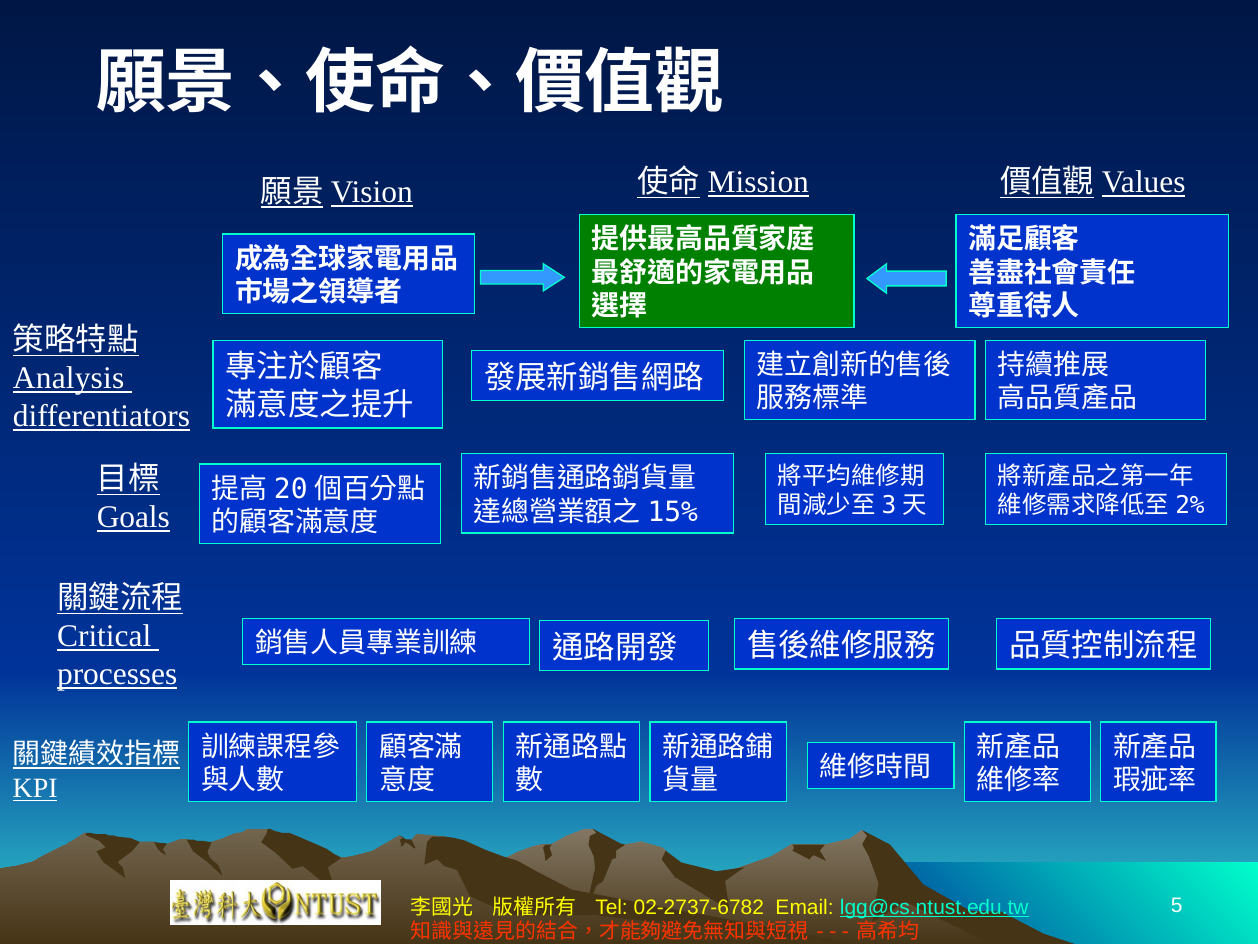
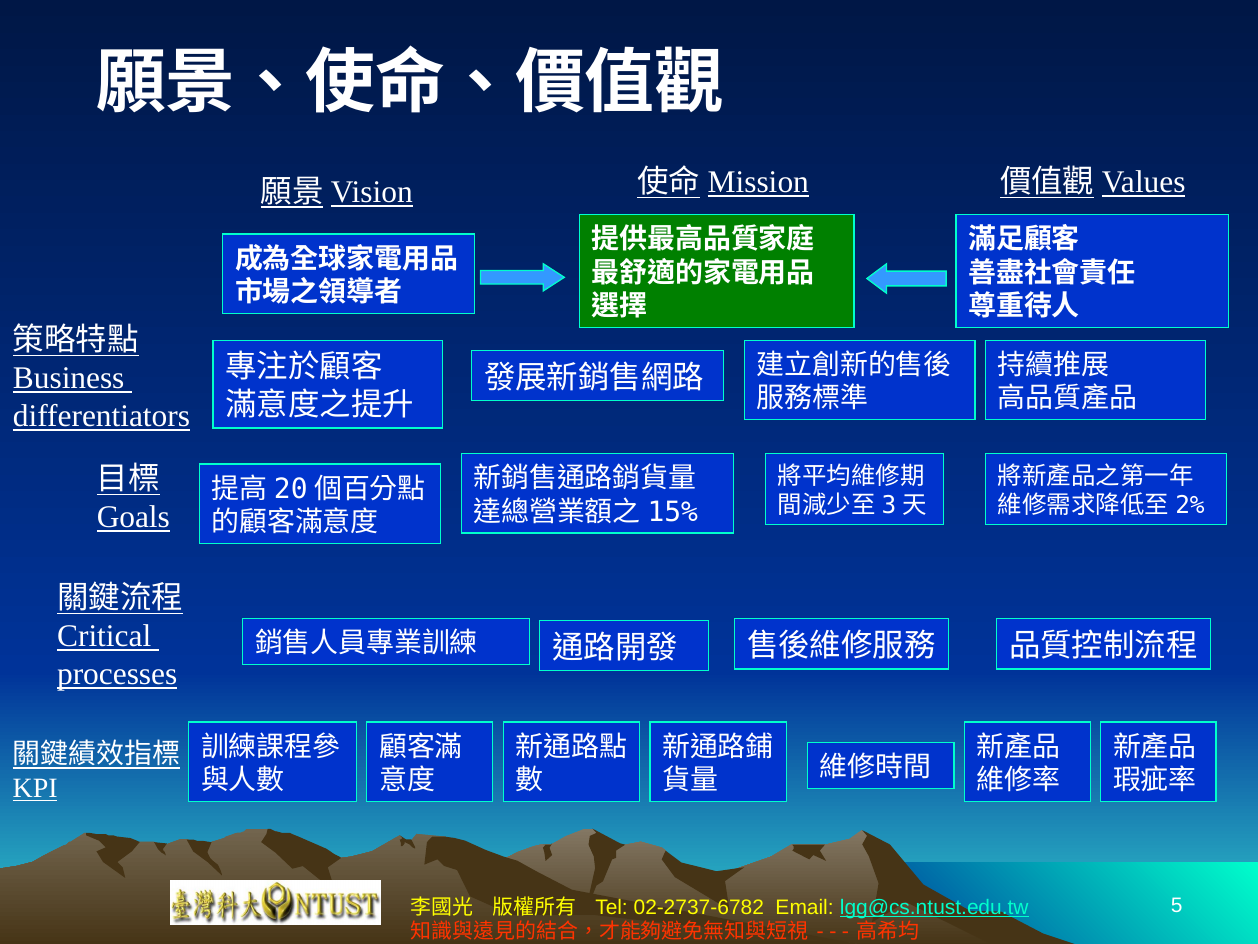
Analysis: Analysis -> Business
